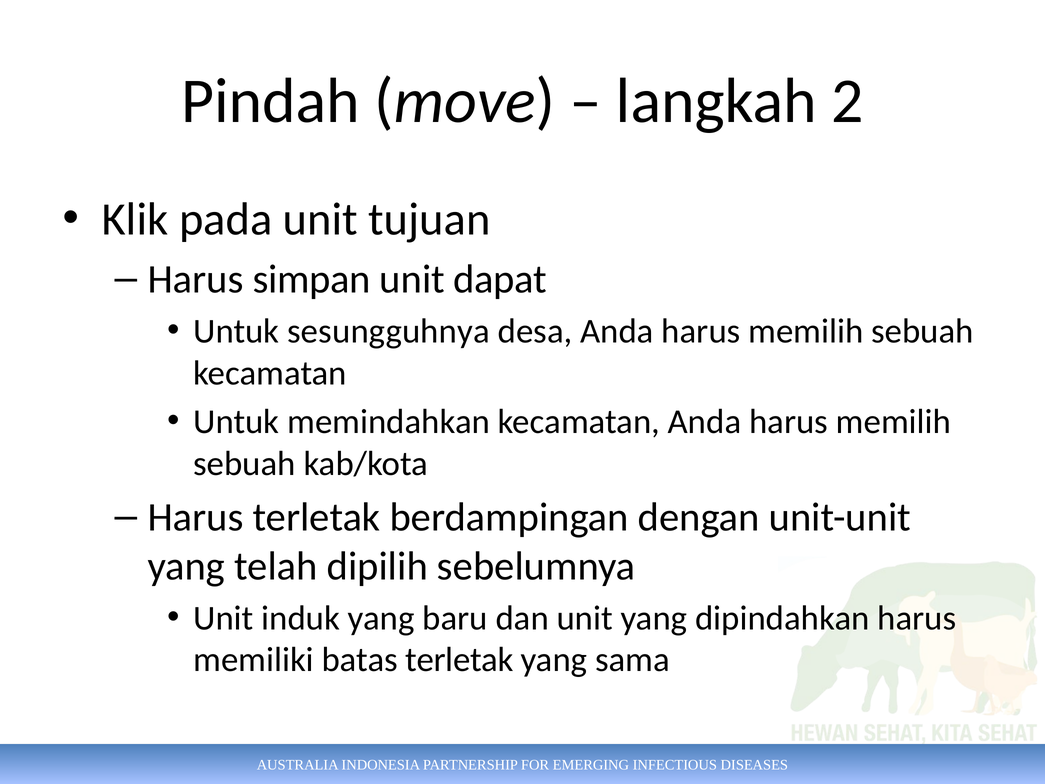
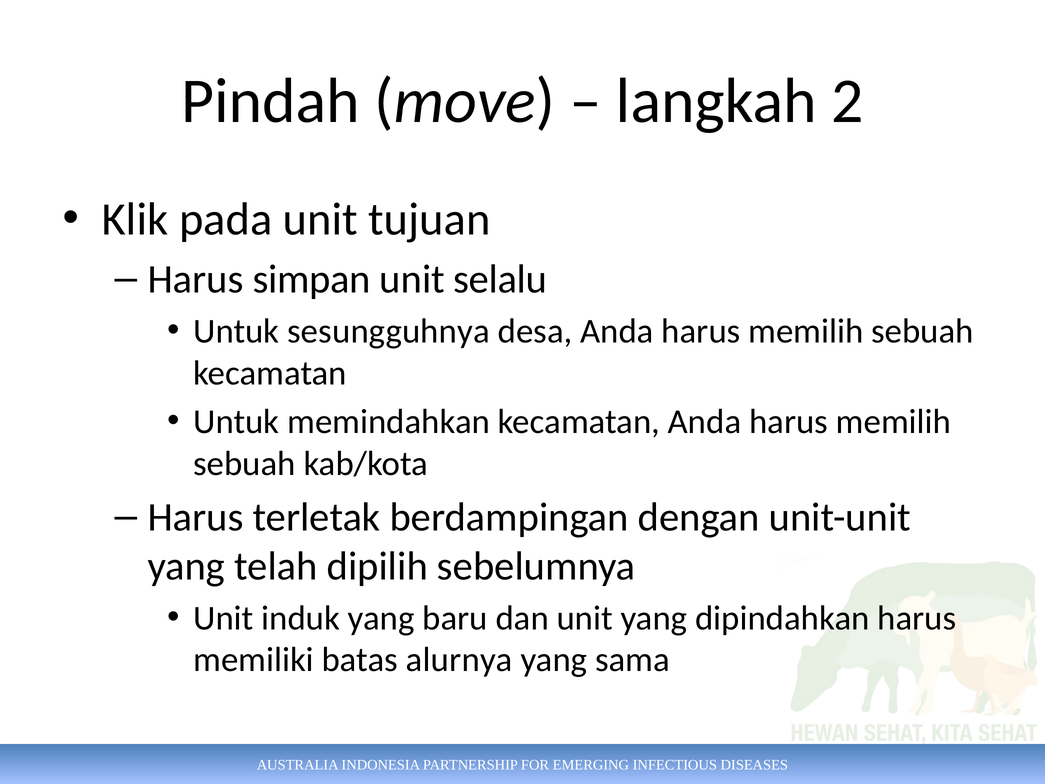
dapat: dapat -> selalu
batas terletak: terletak -> alurnya
